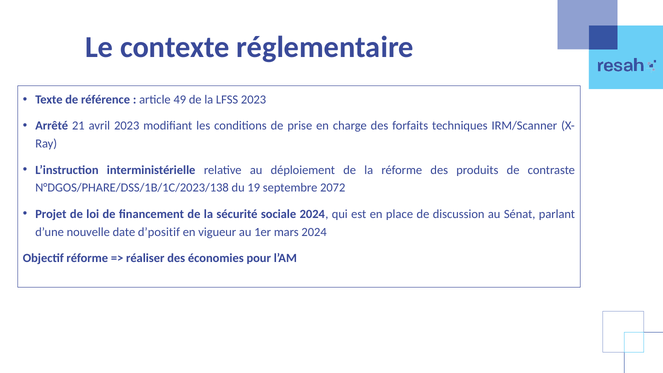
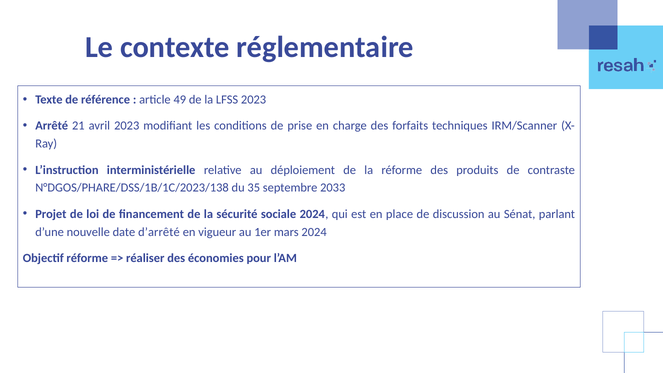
19: 19 -> 35
2072: 2072 -> 2033
d’positif: d’positif -> d’arrêté
